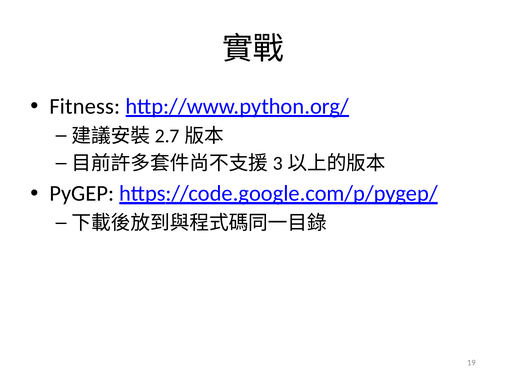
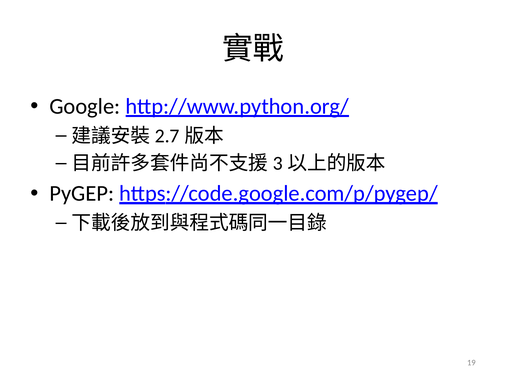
Fitness: Fitness -> Google
